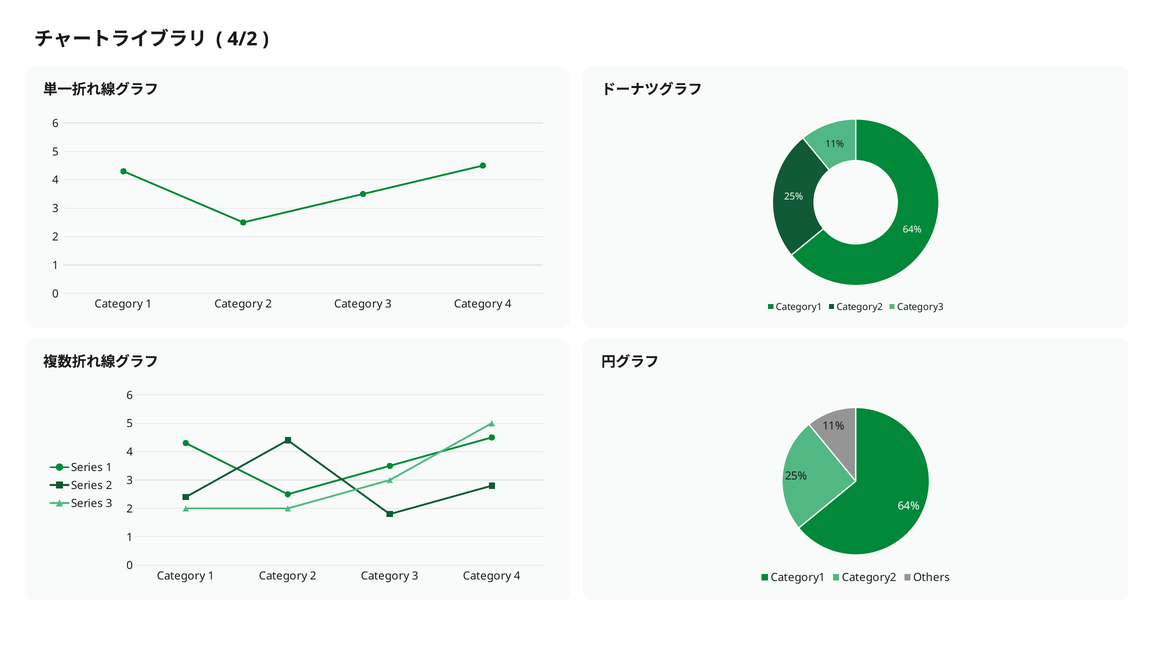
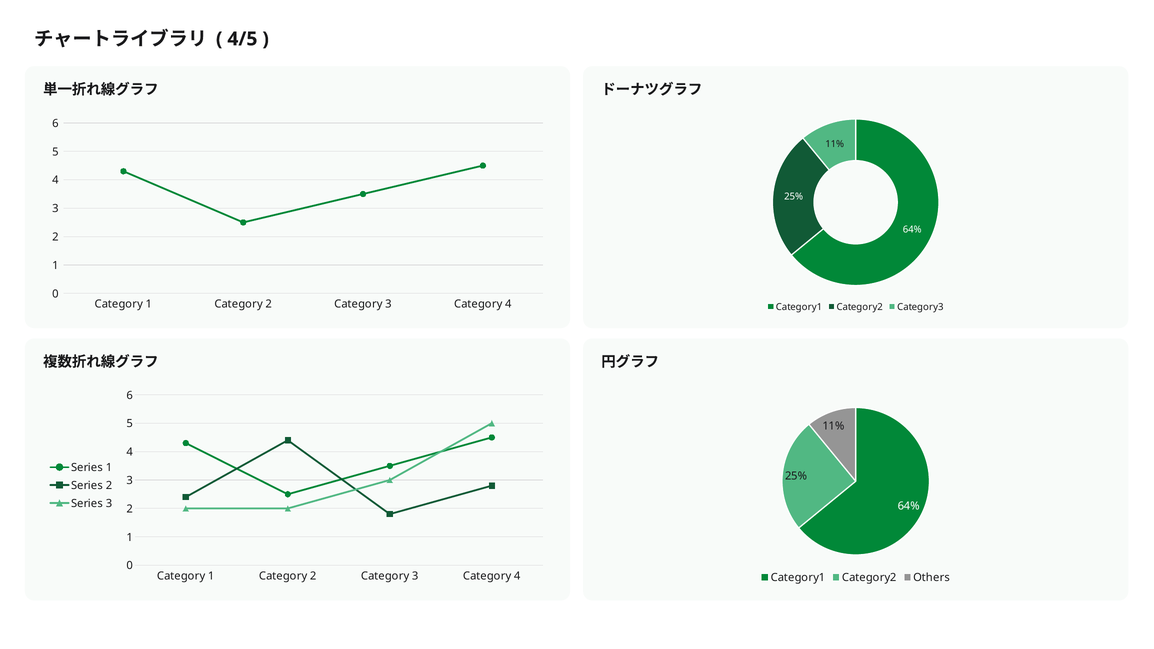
4/2: 4/2 -> 4/5
